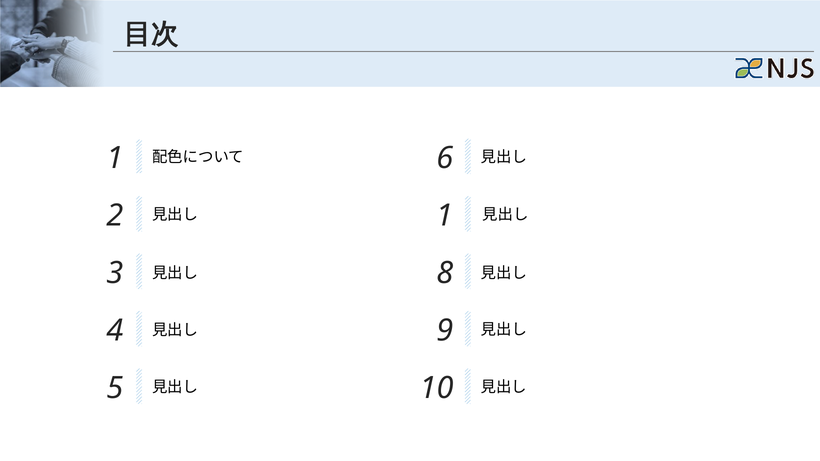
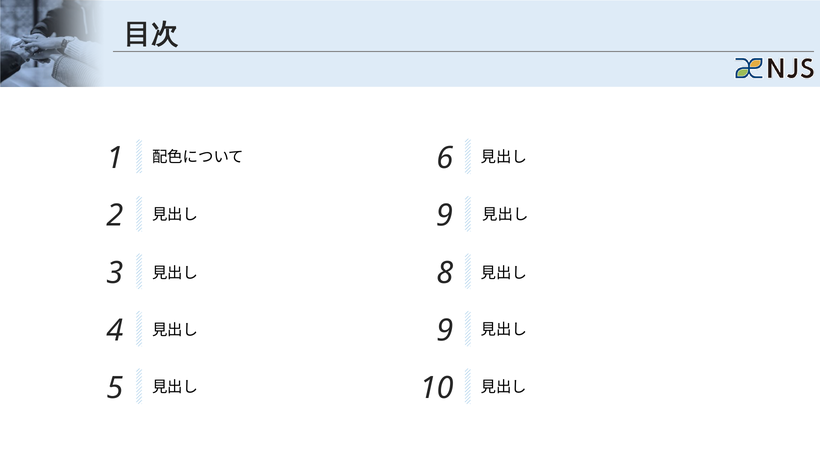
2 1: 1 -> 9
